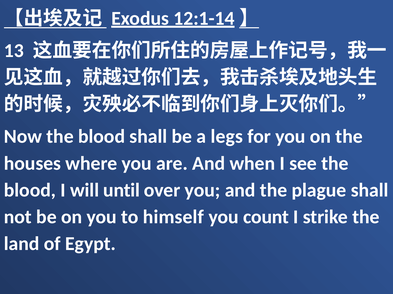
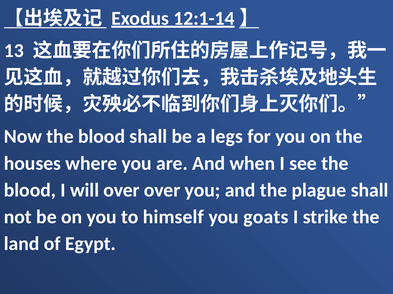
will until: until -> over
count: count -> goats
